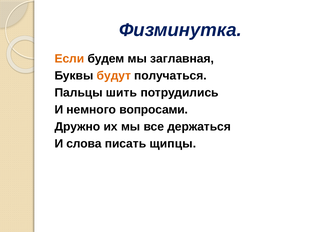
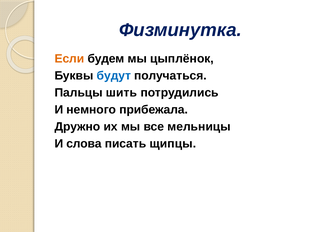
заглавная: заглавная -> цыплёнок
будут colour: orange -> blue
вопросами: вопросами -> прибежала
держаться: держаться -> мельницы
